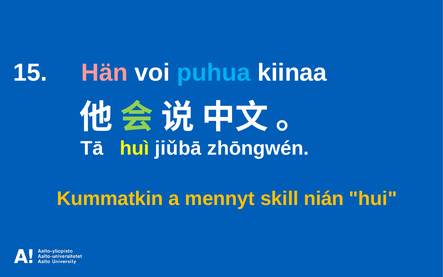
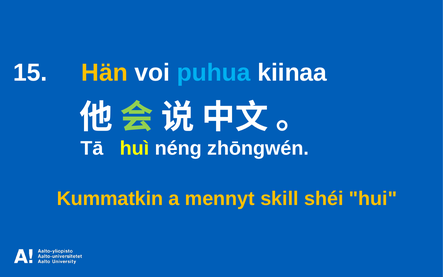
Hän colour: pink -> yellow
jiǔbā: jiǔbā -> néng
nián: nián -> shéi
